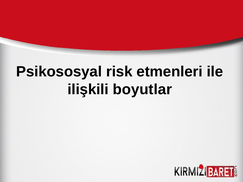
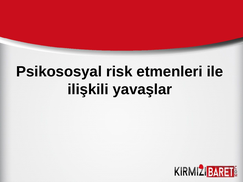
boyutlar: boyutlar -> yavaşlar
